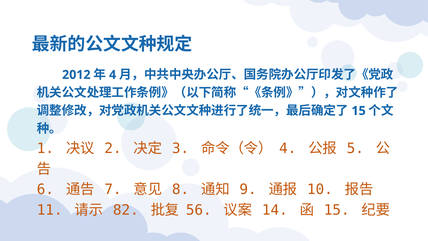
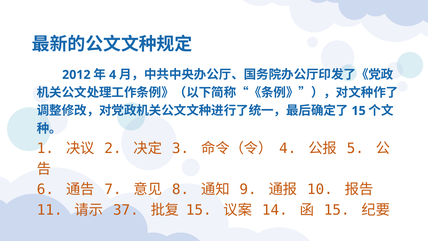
82: 82 -> 37
56 at (199, 210): 56 -> 15
